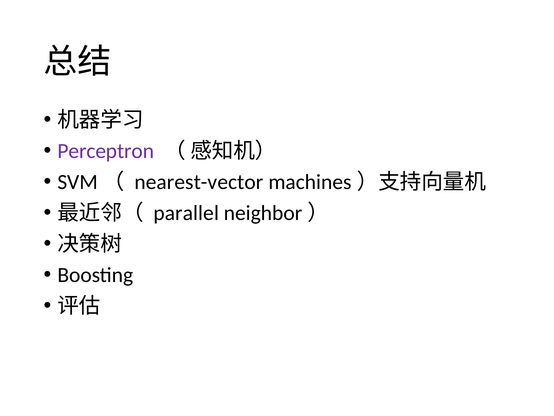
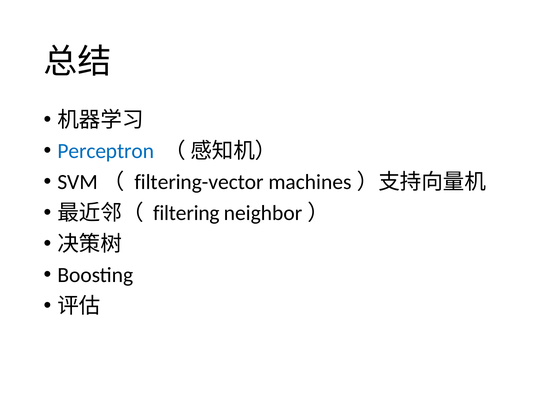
Perceptron colour: purple -> blue
nearest-vector: nearest-vector -> filtering-vector
parallel: parallel -> filtering
